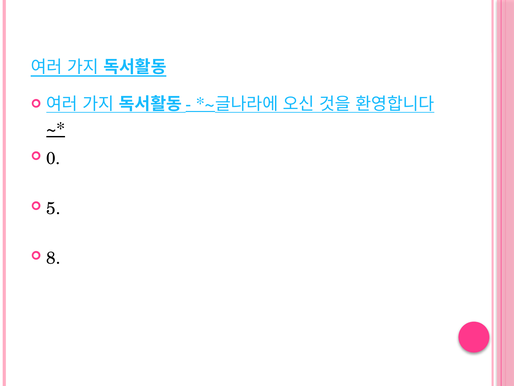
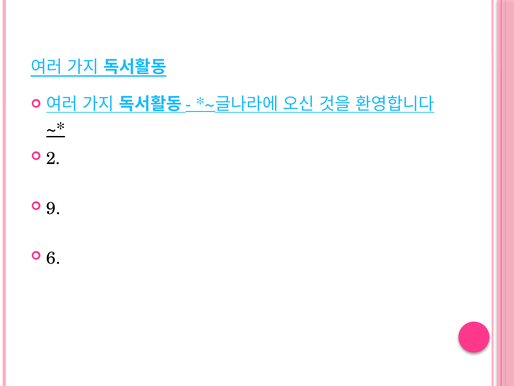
0: 0 -> 2
5: 5 -> 9
8: 8 -> 6
